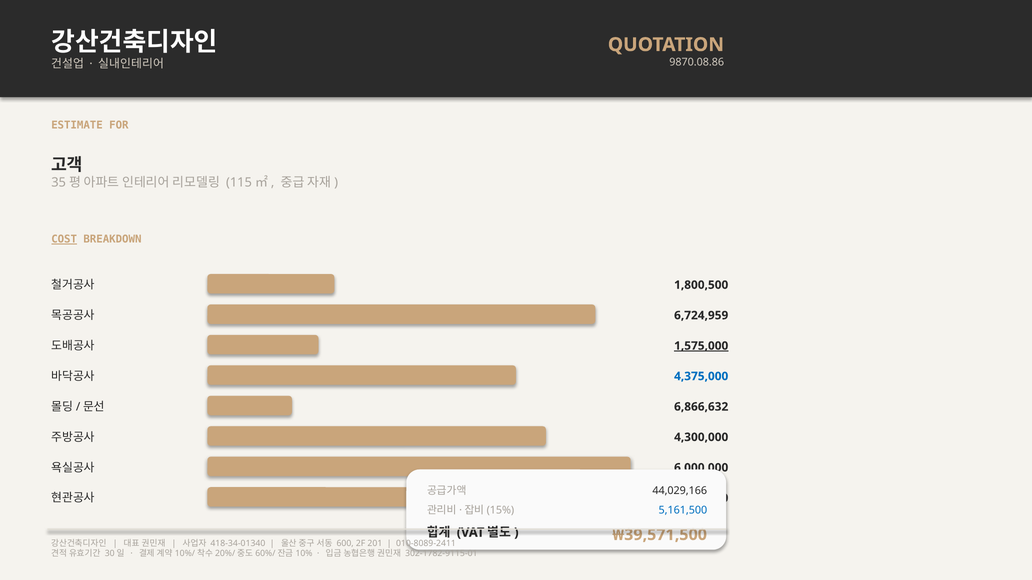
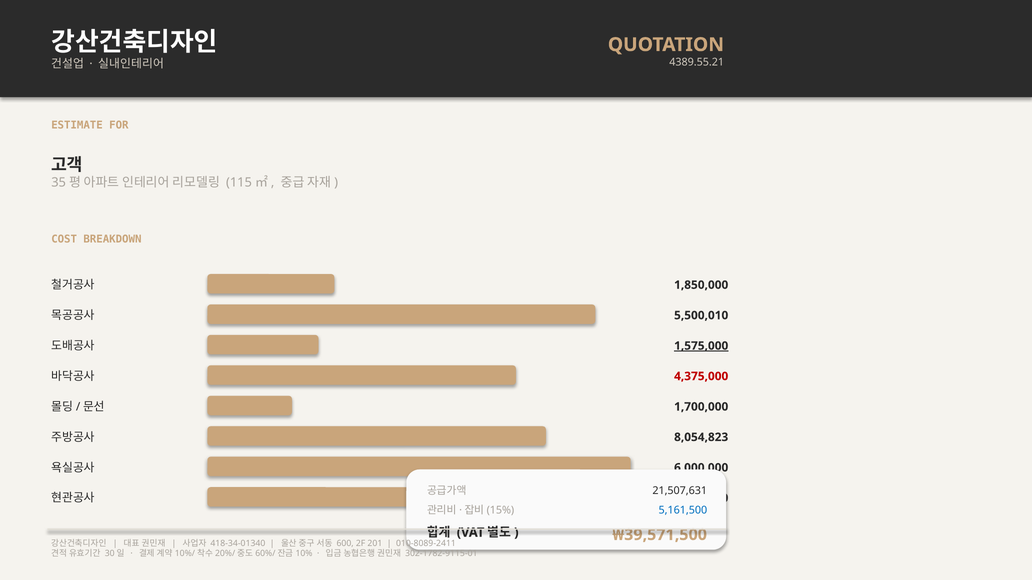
9870.08.86: 9870.08.86 -> 4389.55.21
COST underline: present -> none
1,800,500: 1,800,500 -> 1,850,000
6,724,959: 6,724,959 -> 5,500,010
4,375,000 colour: blue -> red
6,866,632: 6,866,632 -> 1,700,000
4,300,000: 4,300,000 -> 8,054,823
44,029,166: 44,029,166 -> 21,507,631
